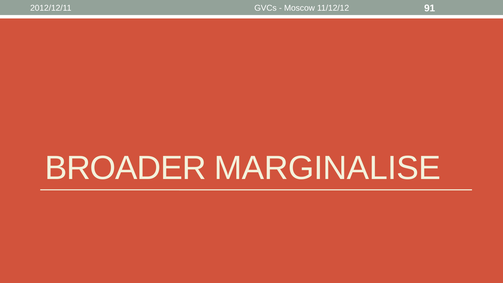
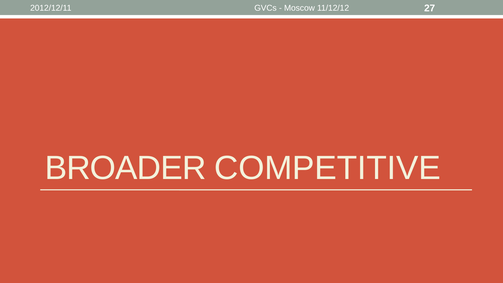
91: 91 -> 27
MARGINALISE: MARGINALISE -> COMPETITIVE
